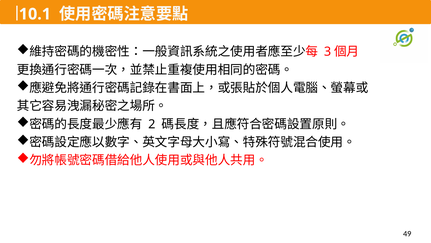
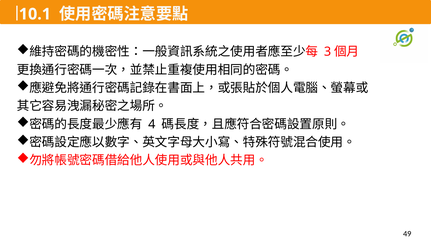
2: 2 -> 4
